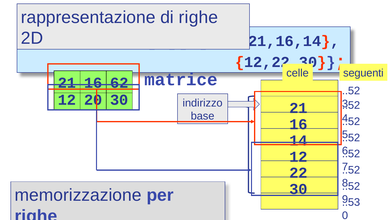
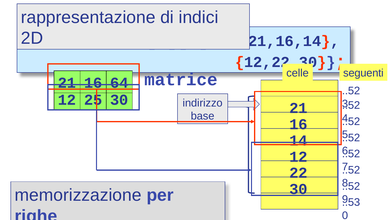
di righe: righe -> indici
62: 62 -> 64
20: 20 -> 25
